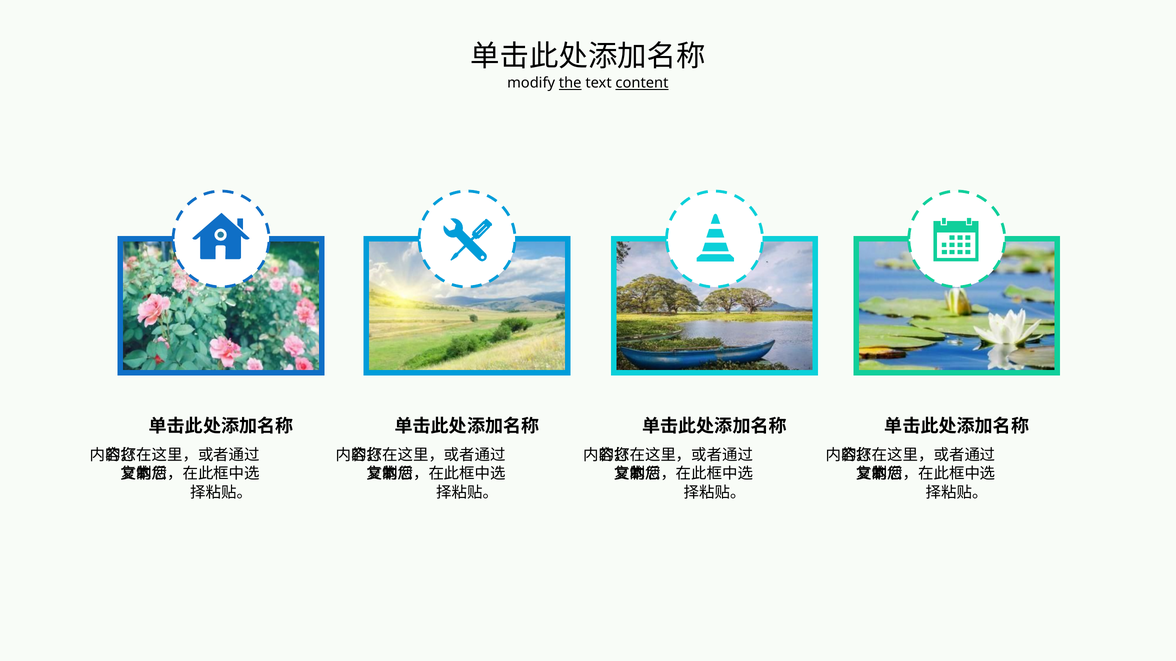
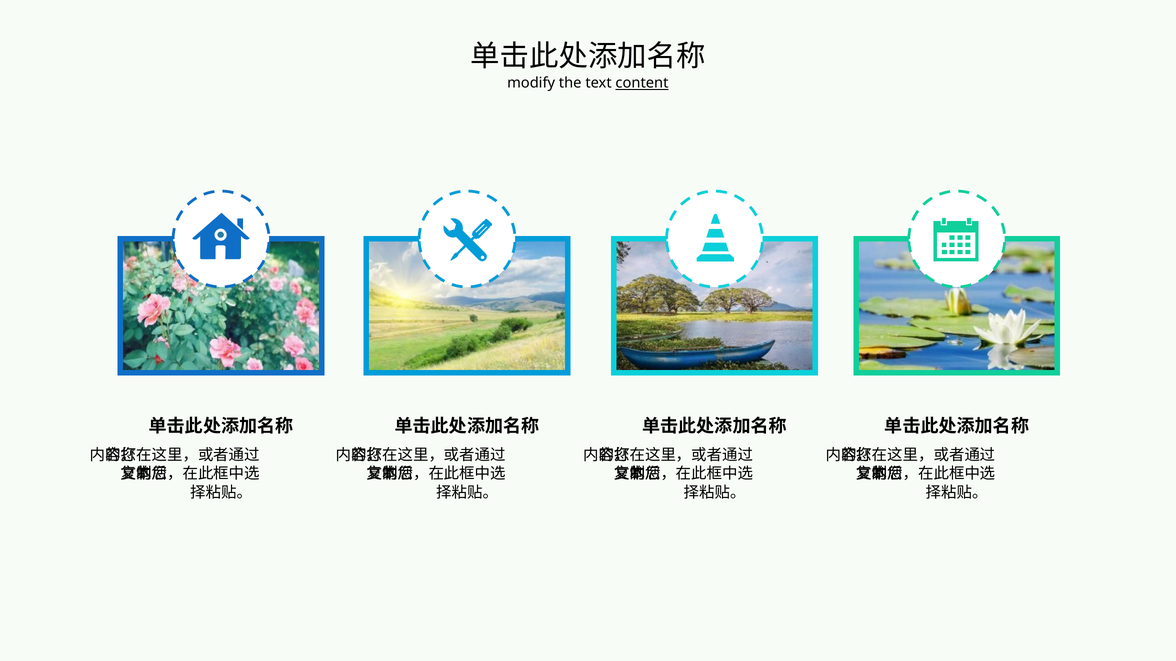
the underline: present -> none
